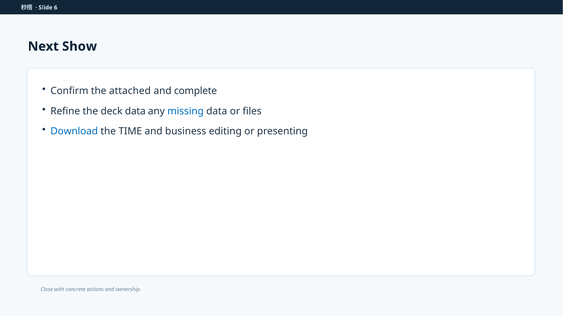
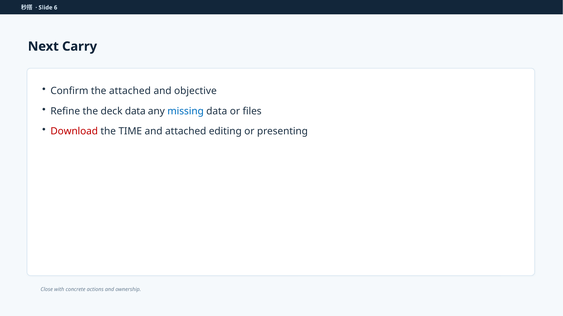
Show: Show -> Carry
complete: complete -> objective
Download colour: blue -> red
and business: business -> attached
